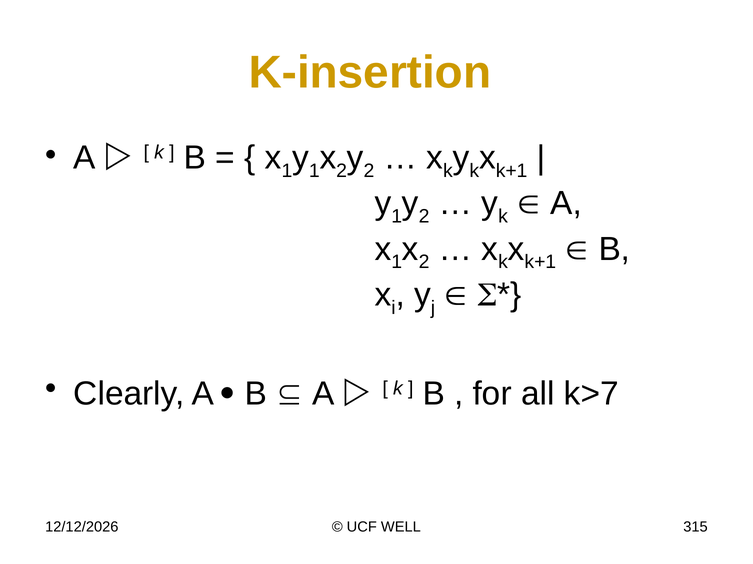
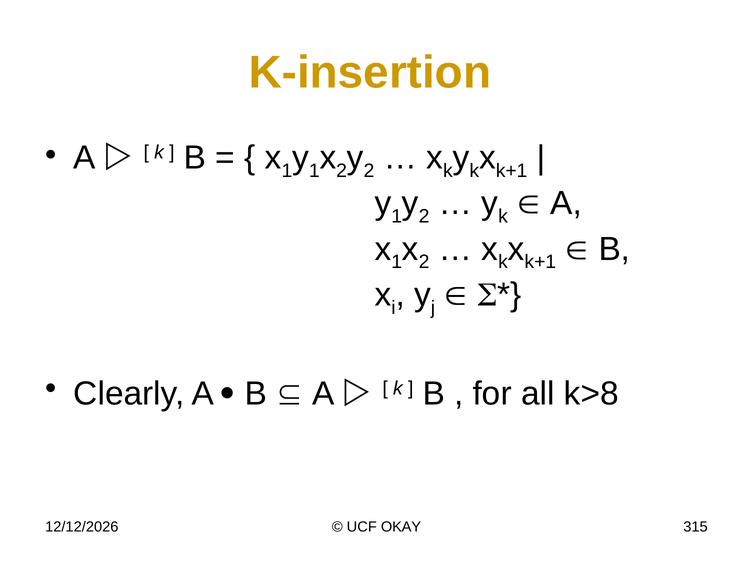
k>7: k>7 -> k>8
WELL: WELL -> OKAY
